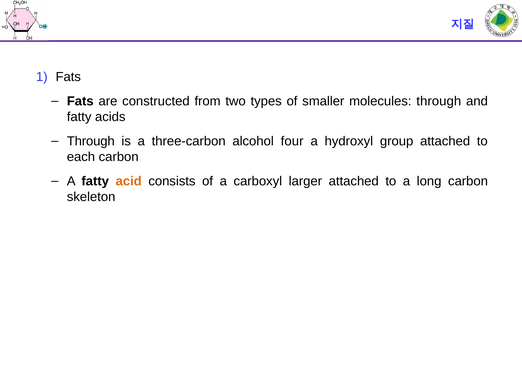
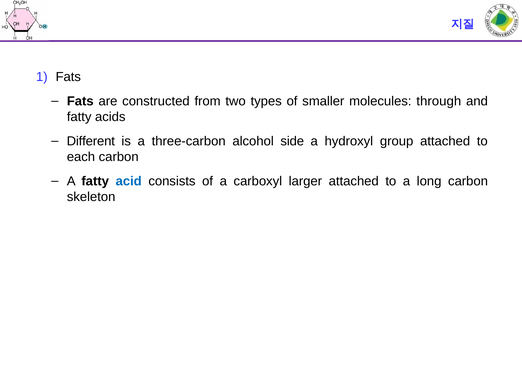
Through at (91, 141): Through -> Different
four: four -> side
acid colour: orange -> blue
